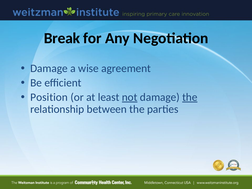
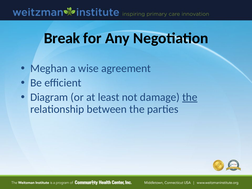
Damage at (49, 69): Damage -> Meghan
Position: Position -> Diagram
not underline: present -> none
